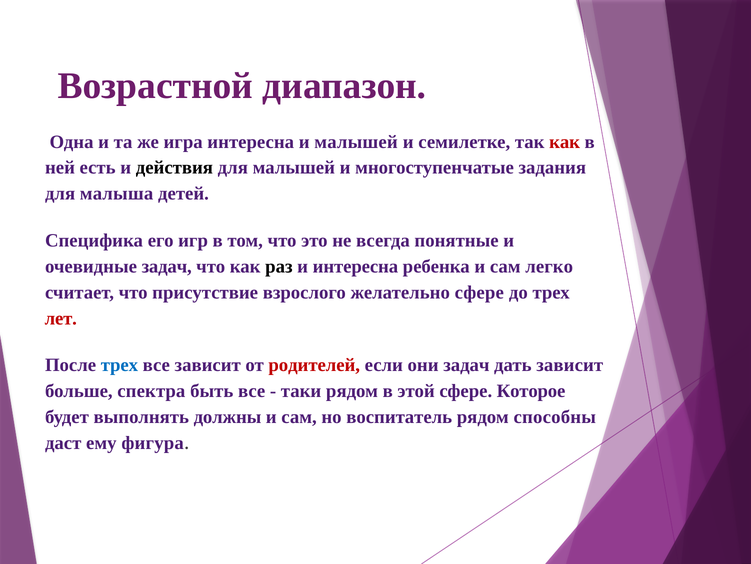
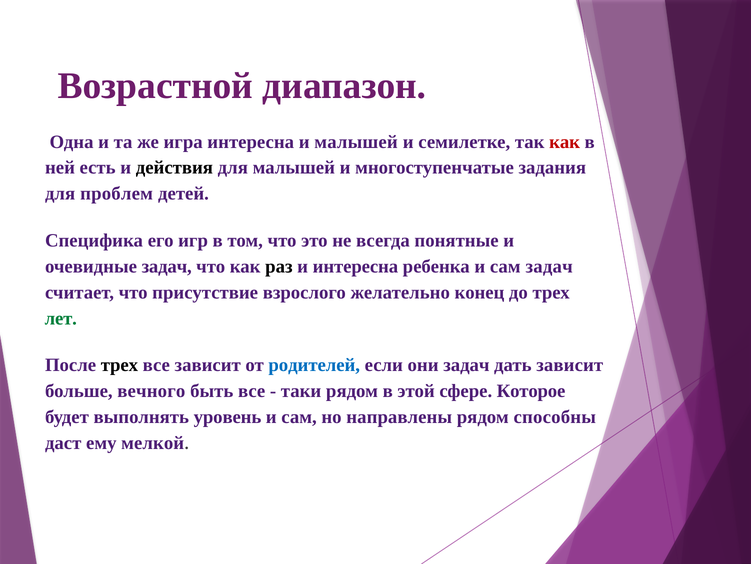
малыша: малыша -> проблем
сам легко: легко -> задач
желательно сфере: сфере -> конец
лет colour: red -> green
трех at (119, 365) colour: blue -> black
родителей colour: red -> blue
спектра: спектра -> вечного
должны: должны -> уровень
воспитатель: воспитатель -> направлены
фигура: фигура -> мелкой
